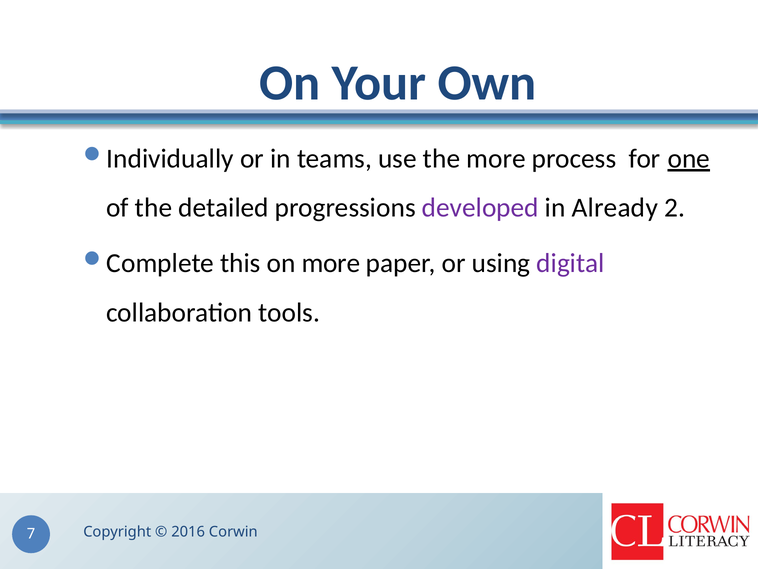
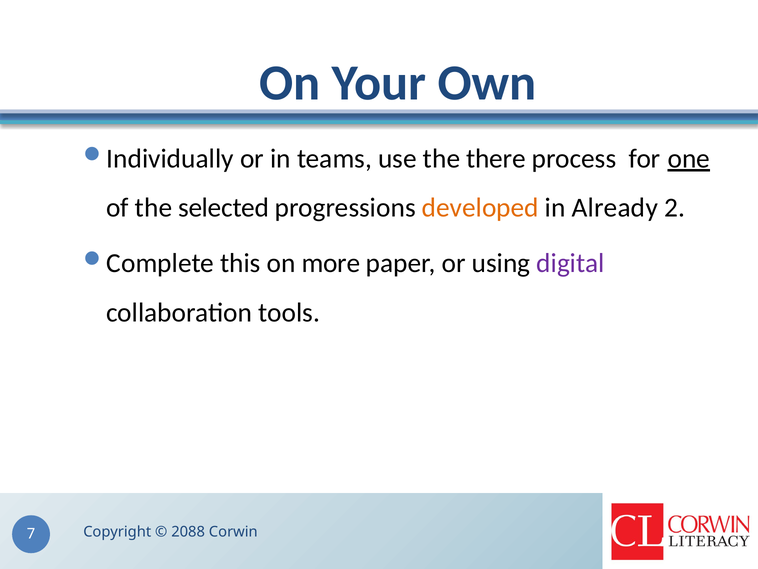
the more: more -> there
detailed: detailed -> selected
developed colour: purple -> orange
2016: 2016 -> 2088
